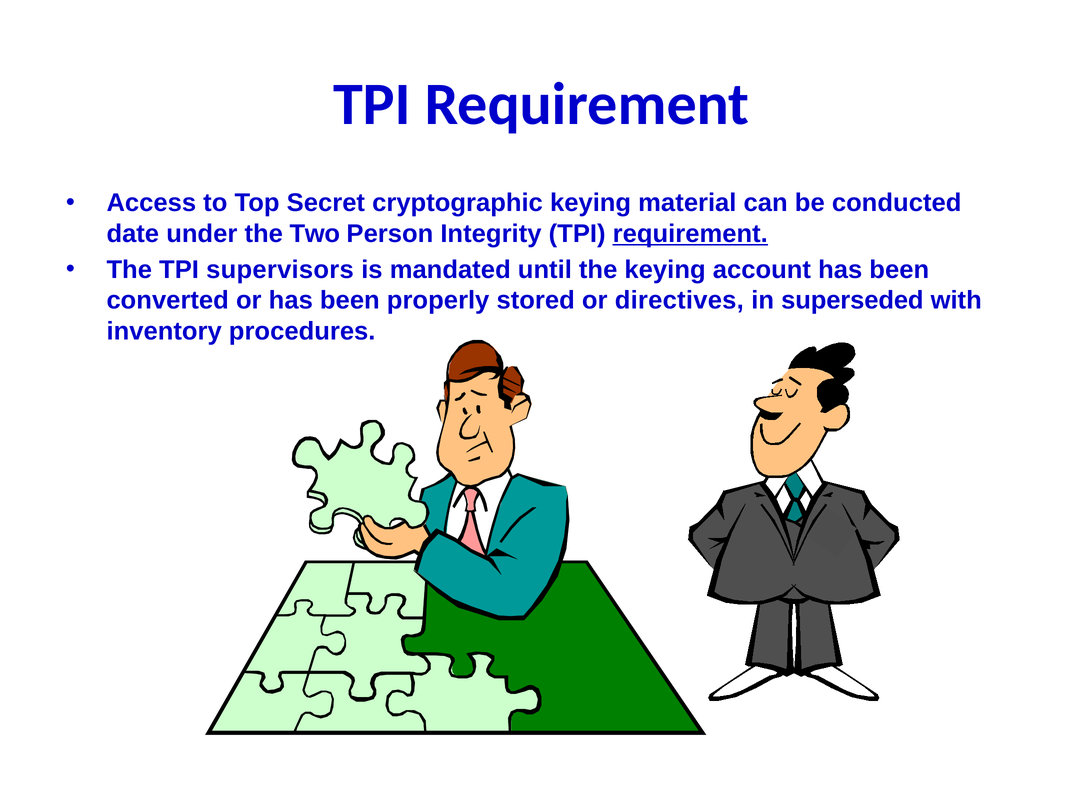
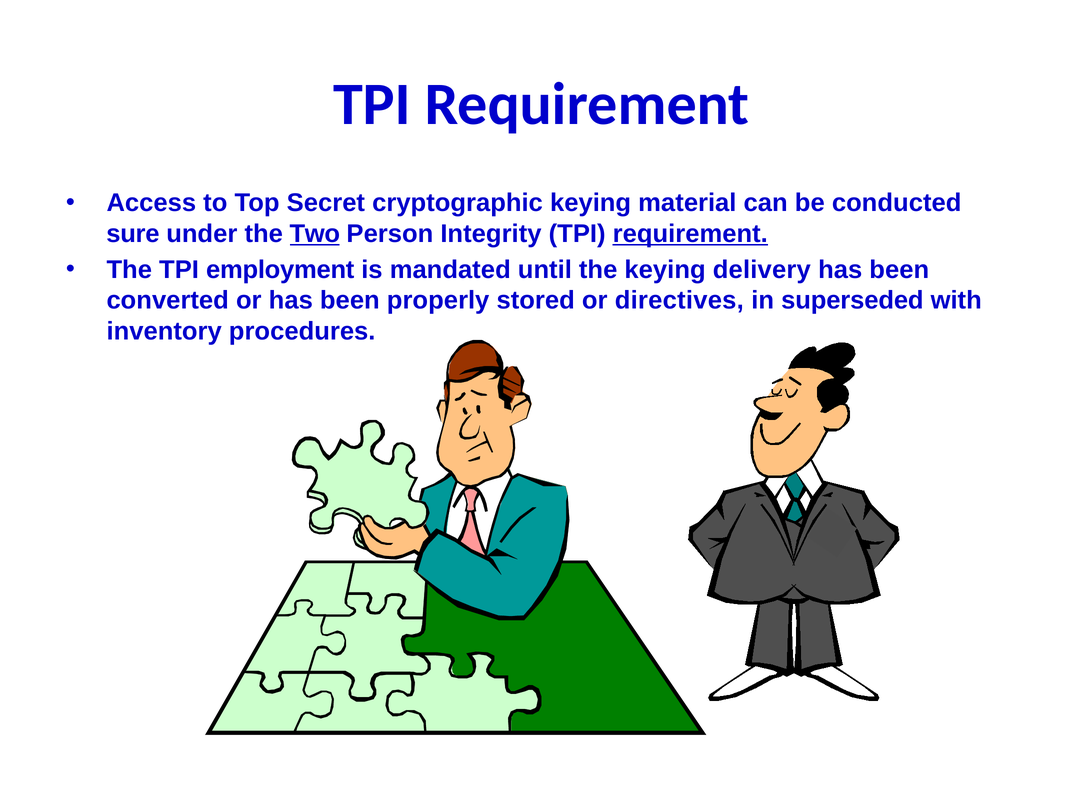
date: date -> sure
Two underline: none -> present
supervisors: supervisors -> employment
account: account -> delivery
